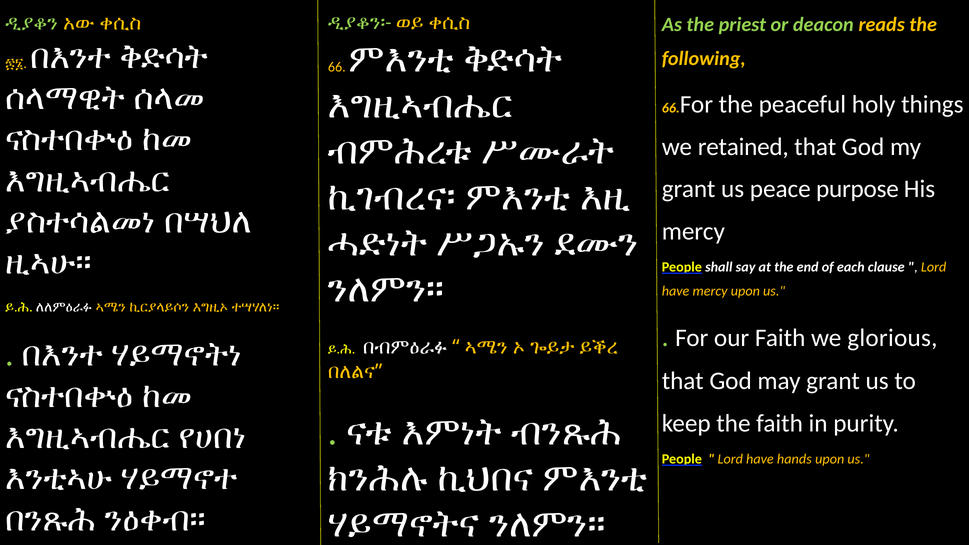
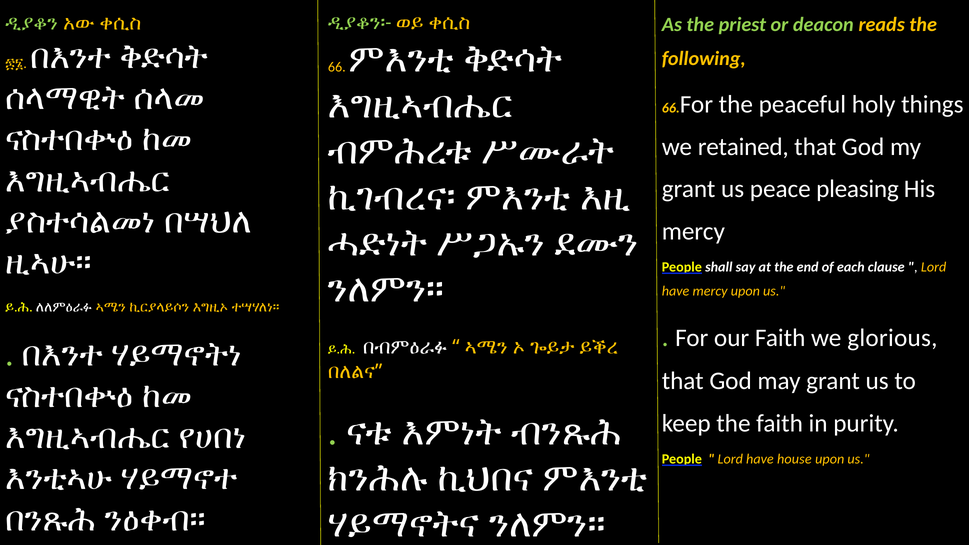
purpose: purpose -> pleasing
hands: hands -> house
